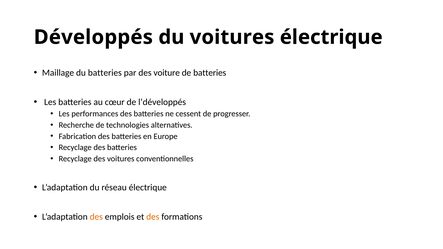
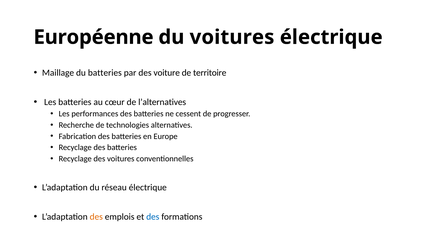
Développés: Développés -> Européenne
de batteries: batteries -> territoire
l’développés: l’développés -> l’alternatives
des at (153, 217) colour: orange -> blue
